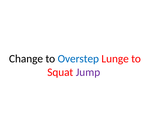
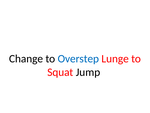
Jump colour: purple -> black
